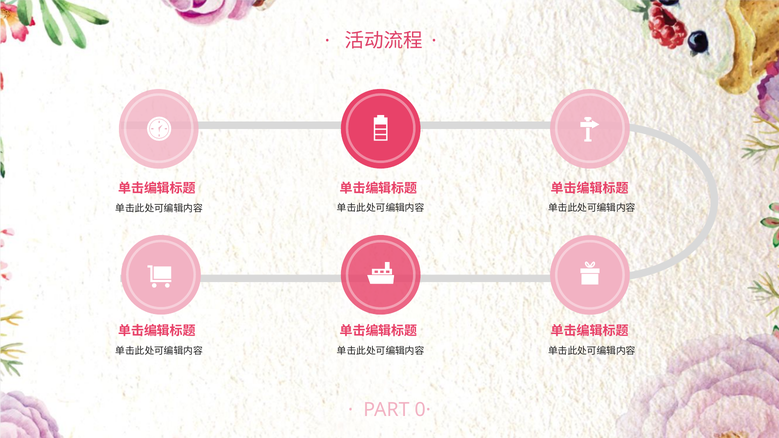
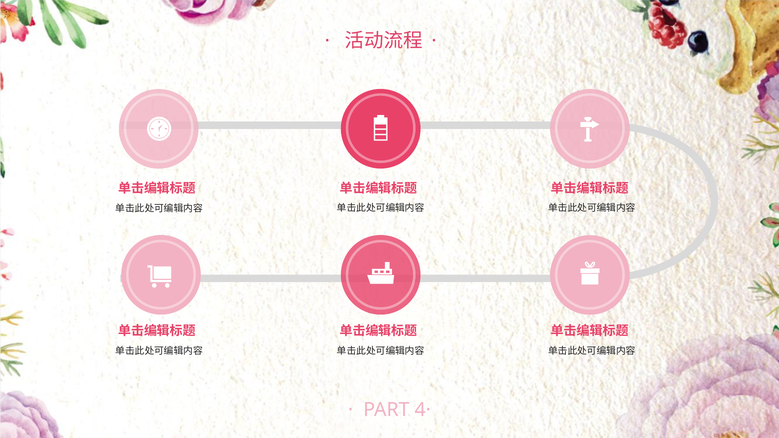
0·: 0· -> 4·
